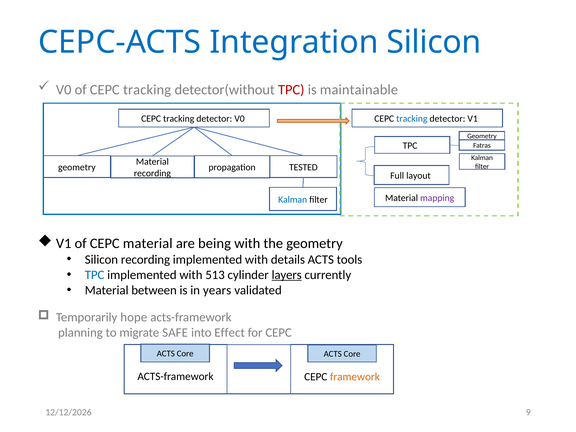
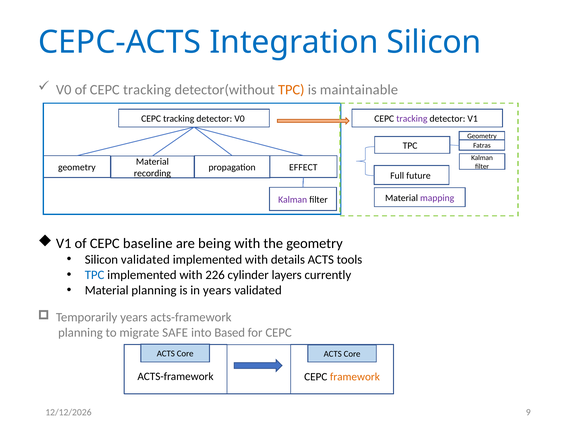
TPC at (291, 90) colour: red -> orange
tracking at (412, 119) colour: blue -> purple
TESTED: TESTED -> EFFECT
layout: layout -> future
Kalman at (293, 200) colour: blue -> purple
CEPC material: material -> baseline
Silicon recording: recording -> validated
513: 513 -> 226
layers underline: present -> none
Material between: between -> planning
Temporarily hope: hope -> years
Effect: Effect -> Based
